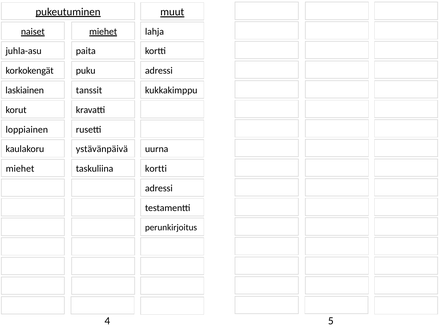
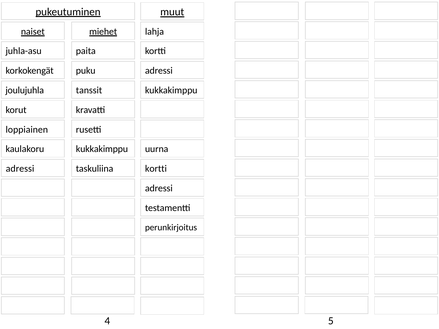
laskiainen: laskiainen -> joulujuhla
ystävänpäivä at (102, 149): ystävänpäivä -> kukkakimppu
miehet at (20, 169): miehet -> adressi
